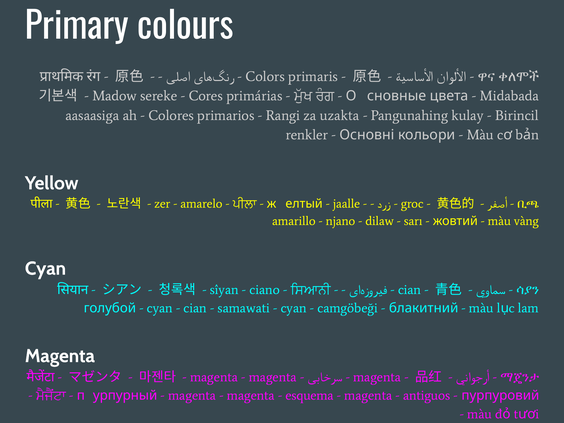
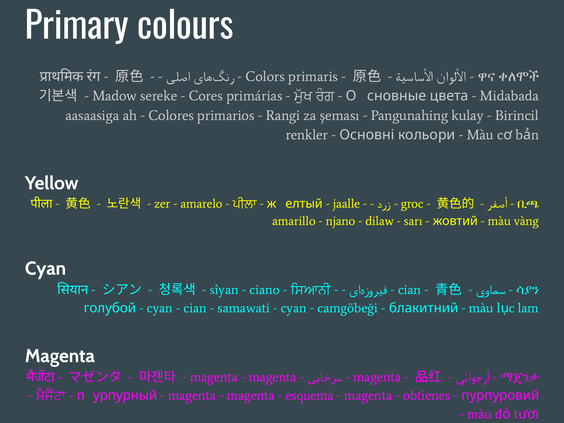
uzakta: uzakta -> şeması
antiguos: antiguos -> obtienes
